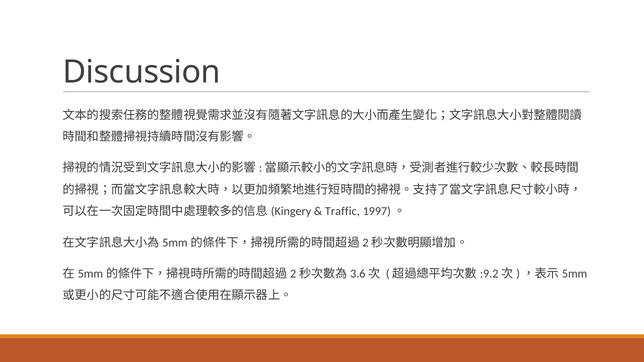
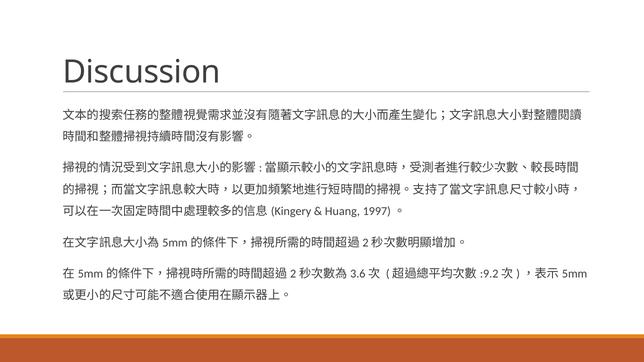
Traffic: Traffic -> Huang
